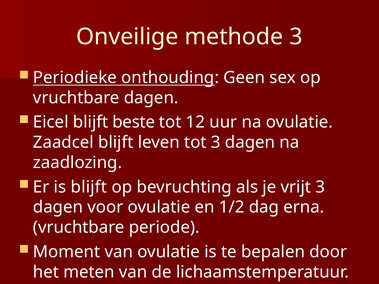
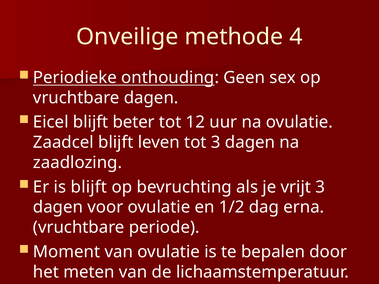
methode 3: 3 -> 4
beste: beste -> beter
